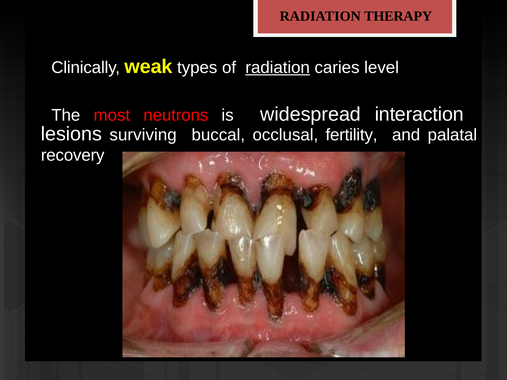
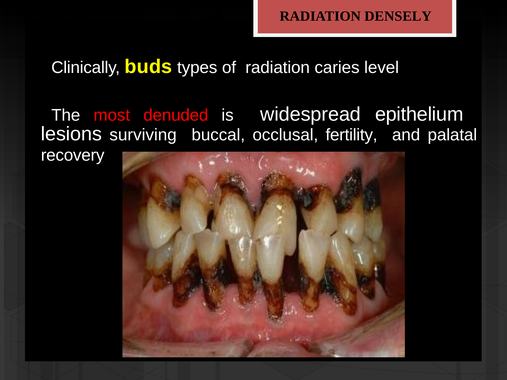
THERAPY: THERAPY -> DENSELY
weak: weak -> buds
radiation at (278, 68) underline: present -> none
neutrons: neutrons -> denuded
interaction: interaction -> epithelium
